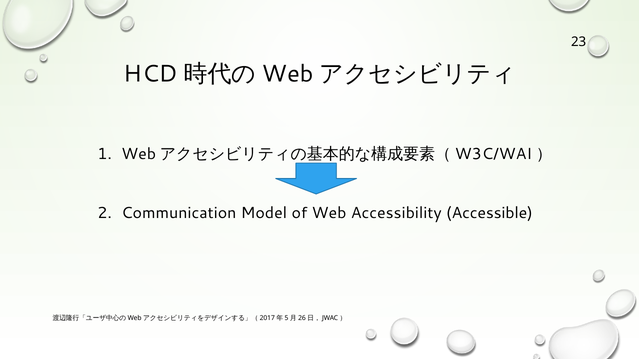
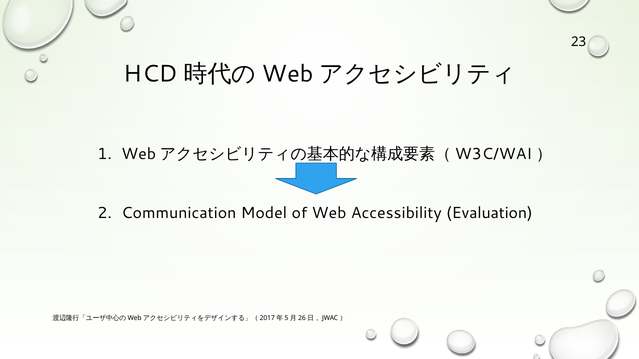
Accessible: Accessible -> Evaluation
